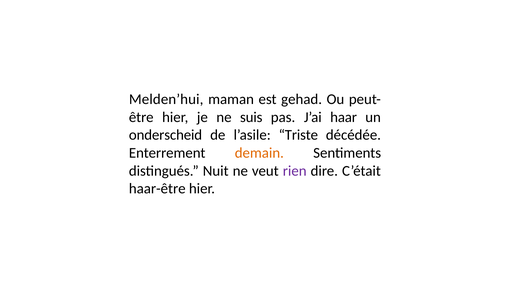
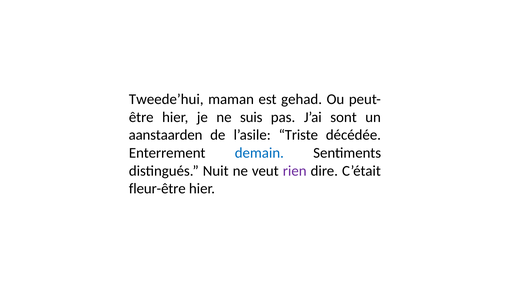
Melden’hui: Melden’hui -> Tweede’hui
haar: haar -> sont
onderscheid: onderscheid -> aanstaarden
demain colour: orange -> blue
haar-être: haar-être -> fleur-être
